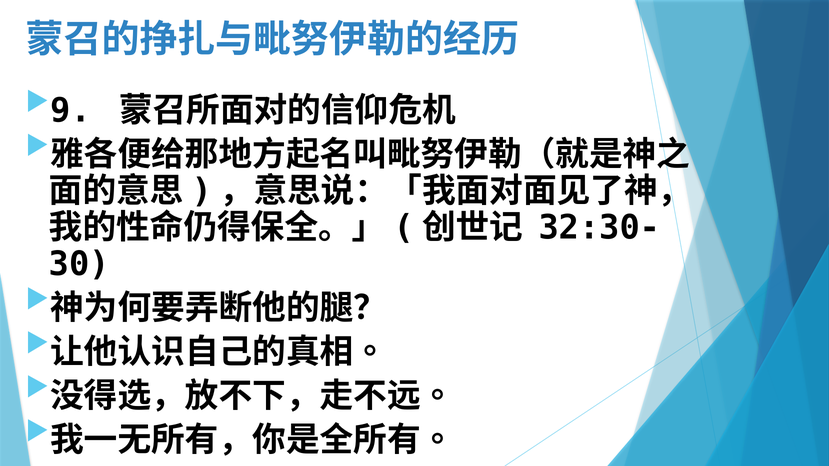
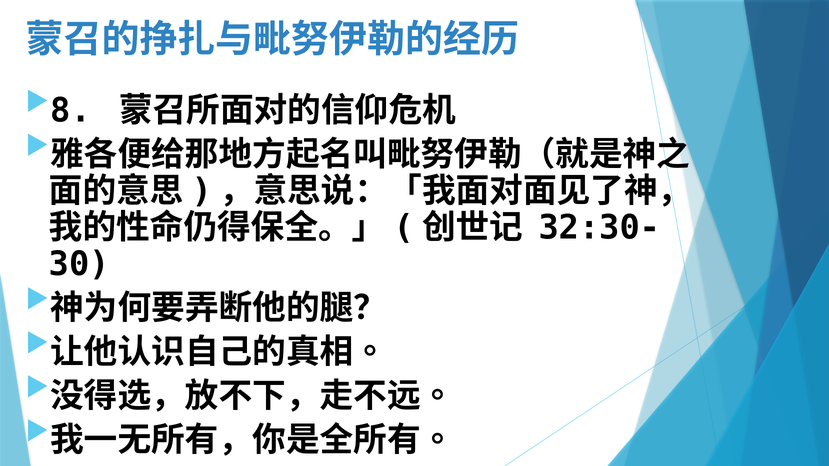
9: 9 -> 8
